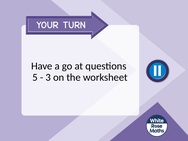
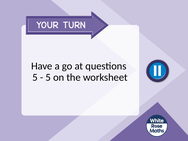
3 at (48, 77): 3 -> 5
